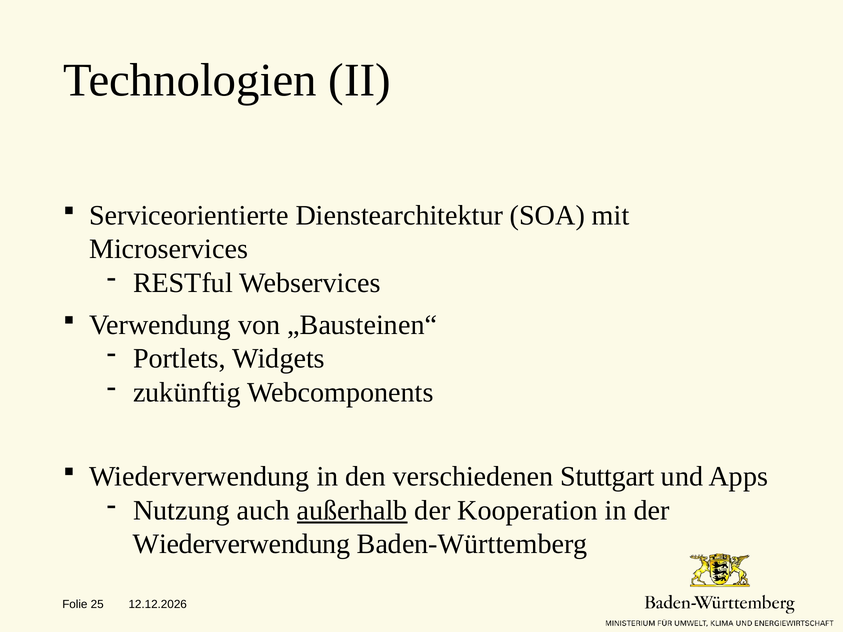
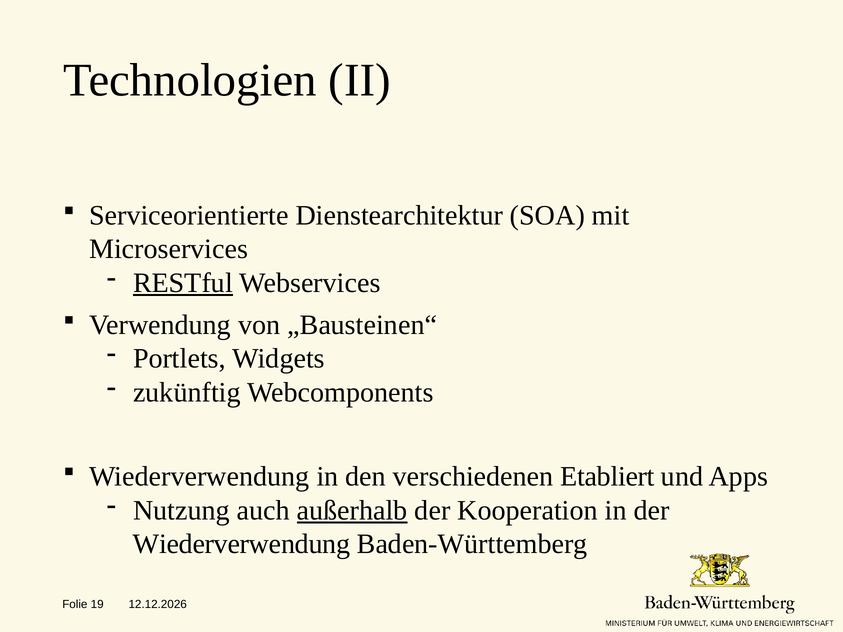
RESTful underline: none -> present
Stuttgart: Stuttgart -> Etabliert
25: 25 -> 19
